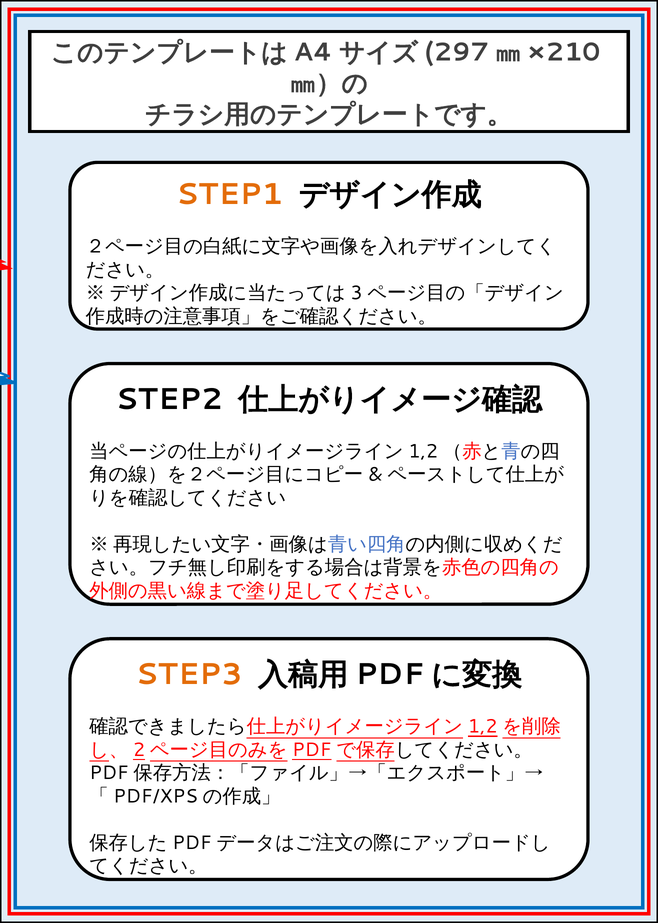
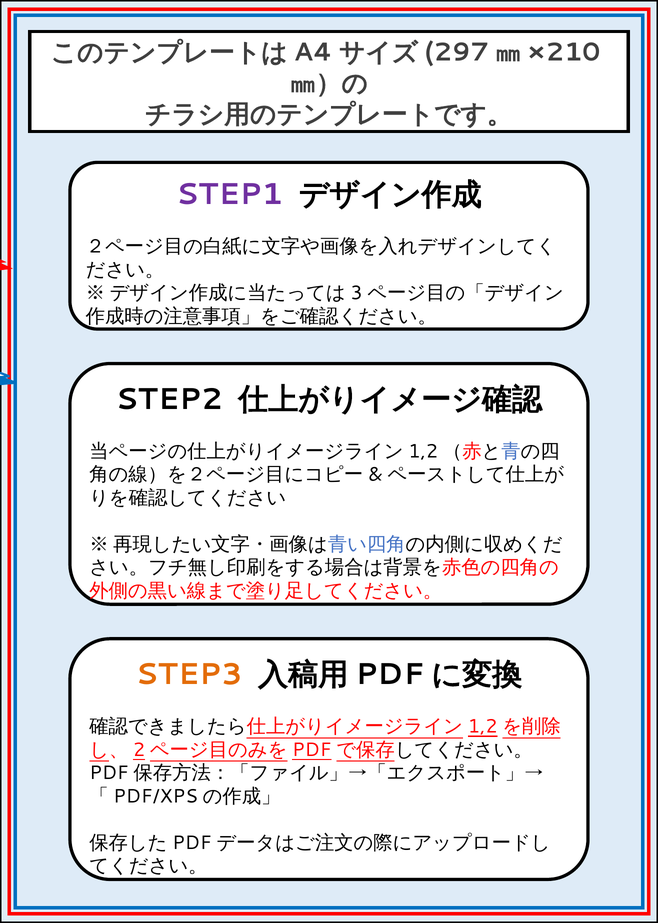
STEP1 colour: orange -> purple
